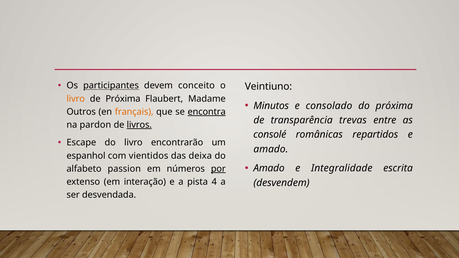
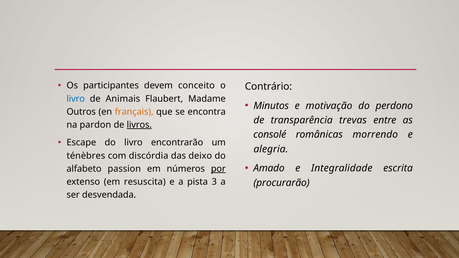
participantes underline: present -> none
Veintiuno: Veintiuno -> Contrário
livro at (76, 99) colour: orange -> blue
de Próxima: Próxima -> Animais
consolado: consolado -> motivação
do próxima: próxima -> perdono
encontra underline: present -> none
repartidos: repartidos -> morrendo
amado at (271, 149): amado -> alegria
espanhol: espanhol -> ténèbres
vientidos: vientidos -> discórdia
deixa: deixa -> deixo
interação: interação -> resuscita
4: 4 -> 3
desvendem: desvendem -> procurarão
